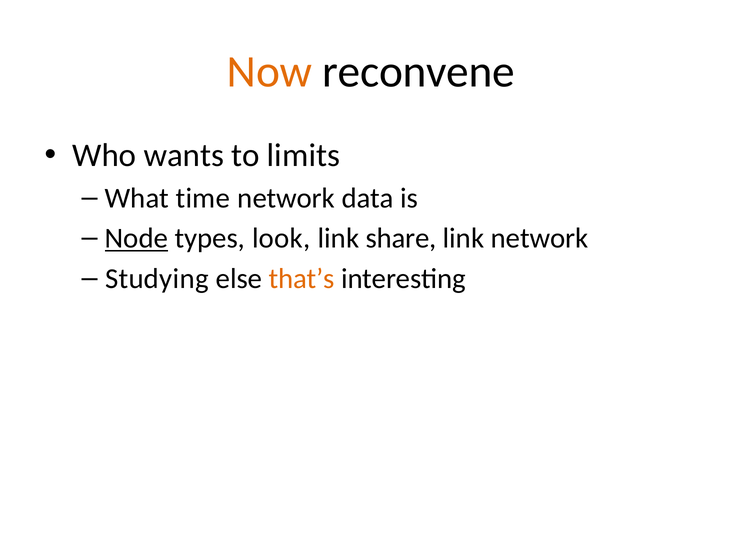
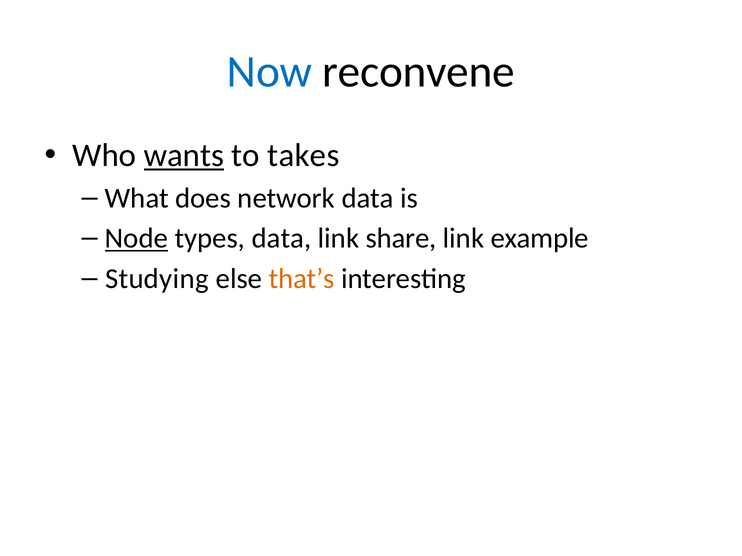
Now colour: orange -> blue
wants underline: none -> present
limits: limits -> takes
time: time -> does
types look: look -> data
link network: network -> example
